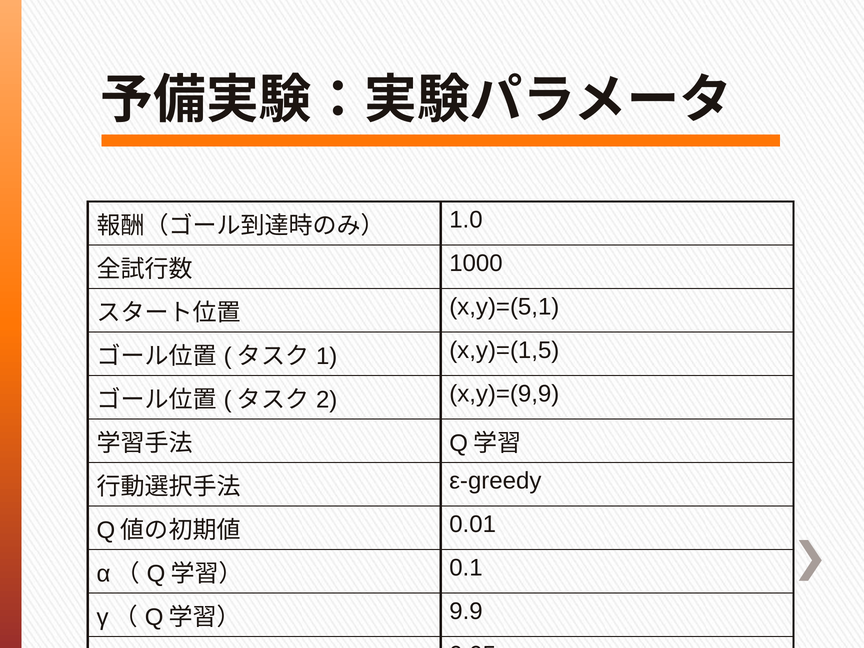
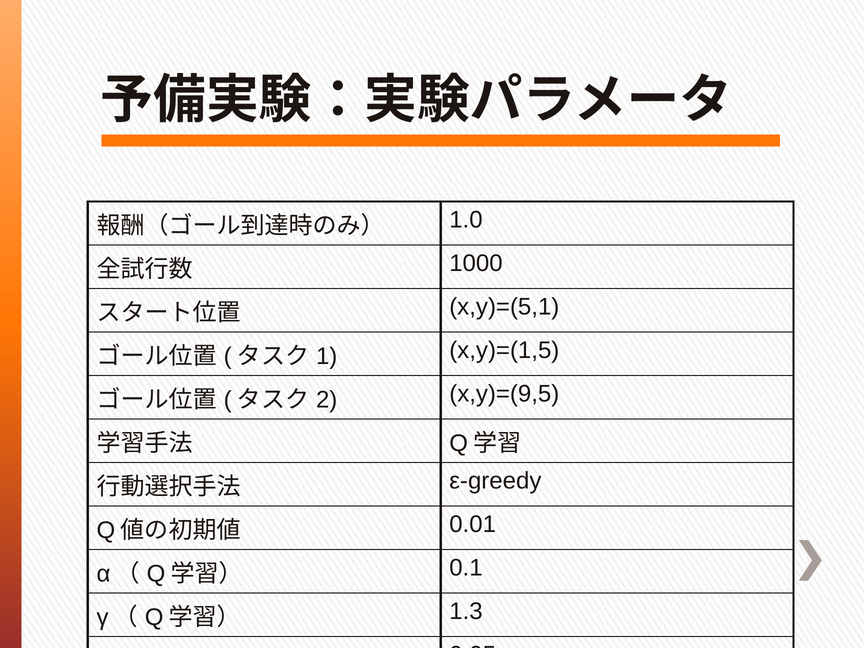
x,y)=(9,9: x,y)=(9,9 -> x,y)=(9,5
9.9: 9.9 -> 1.3
